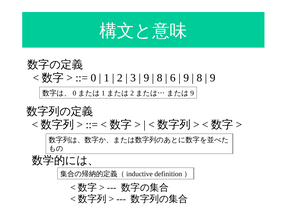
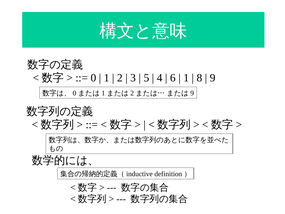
9 at (146, 78): 9 -> 5
8 at (160, 78): 8 -> 4
9 at (186, 78): 9 -> 1
